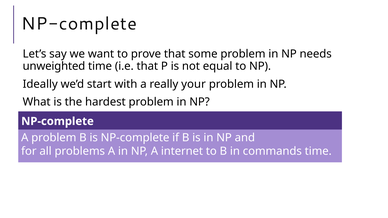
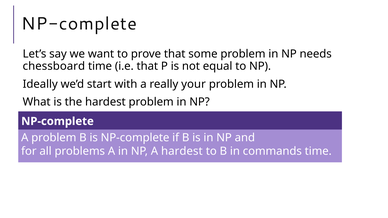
unweighted: unweighted -> chessboard
A internet: internet -> hardest
